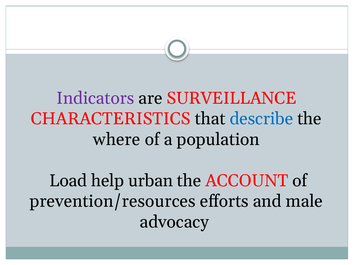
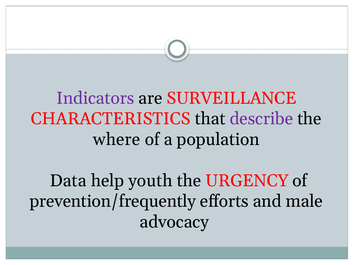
describe colour: blue -> purple
Load: Load -> Data
urban: urban -> youth
ACCOUNT: ACCOUNT -> URGENCY
prevention/resources: prevention/resources -> prevention/frequently
